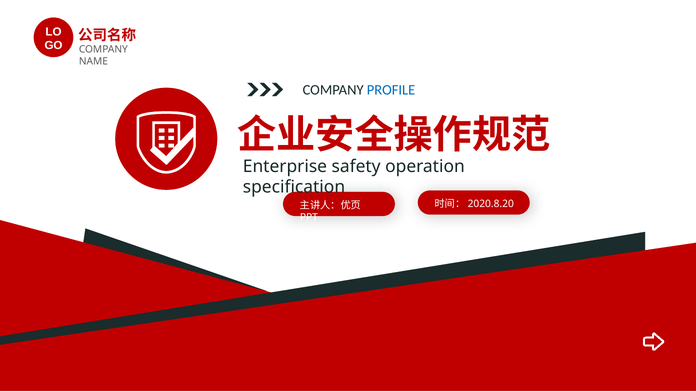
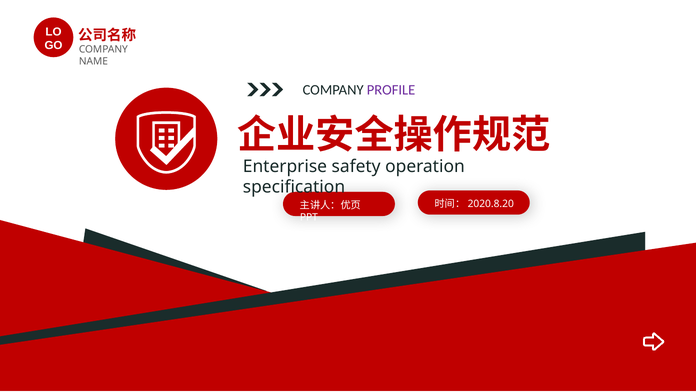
PROFILE colour: blue -> purple
